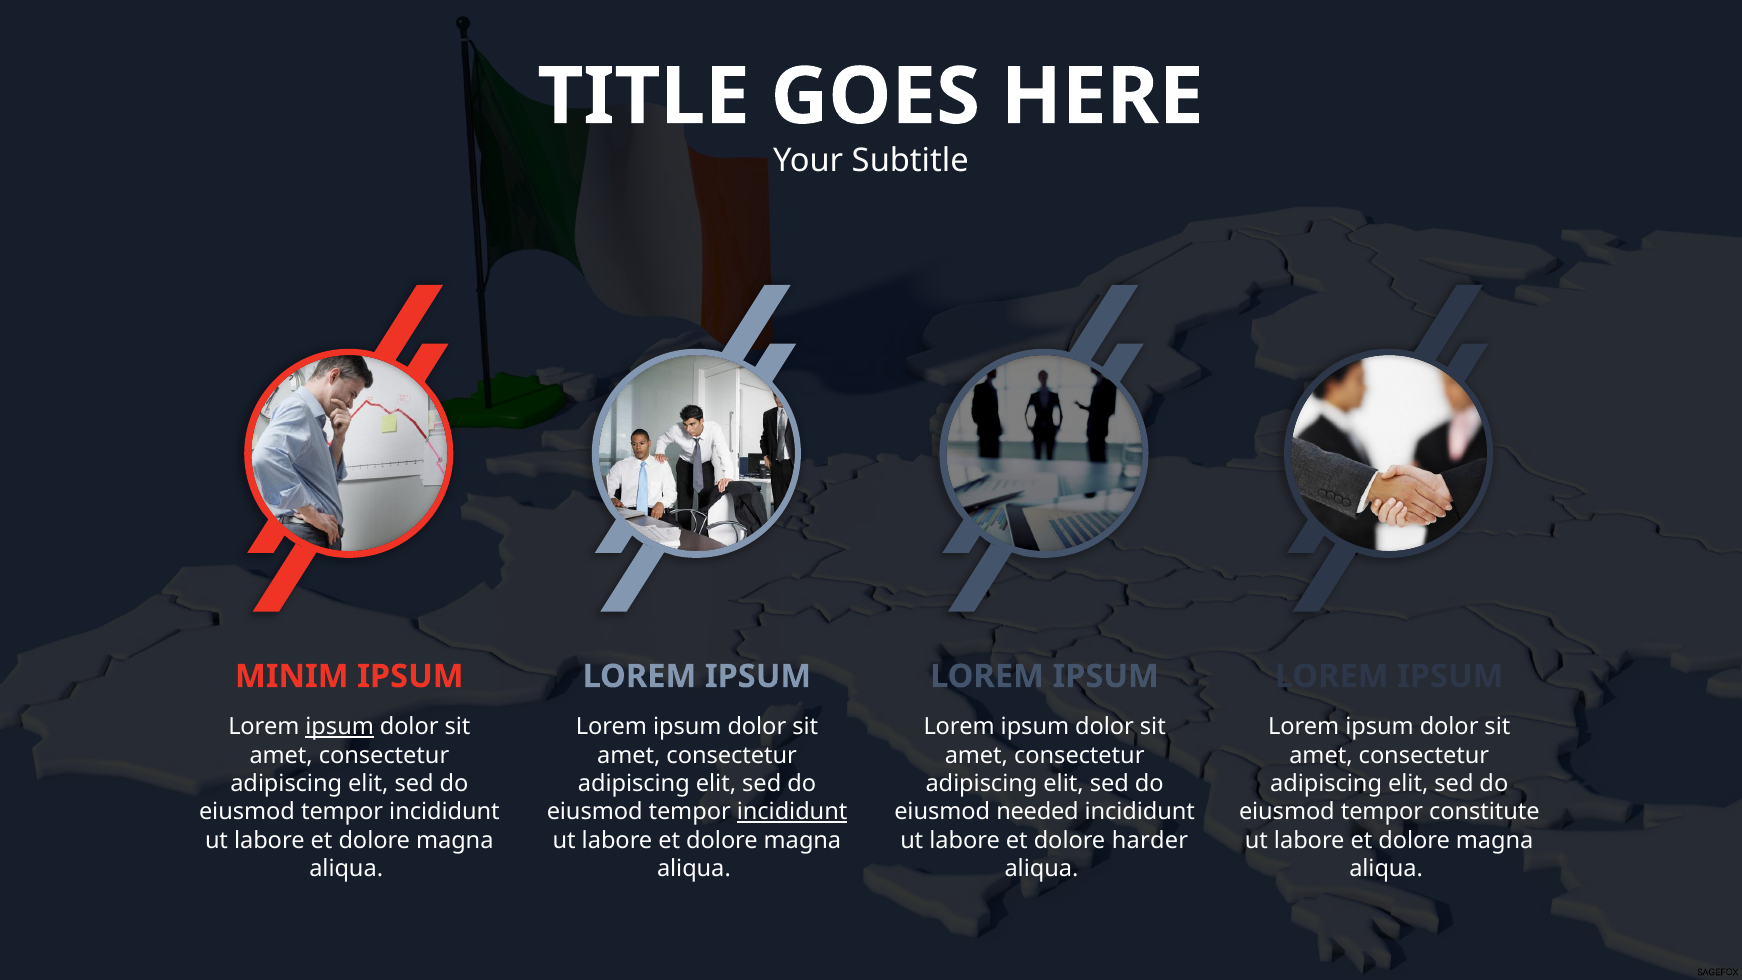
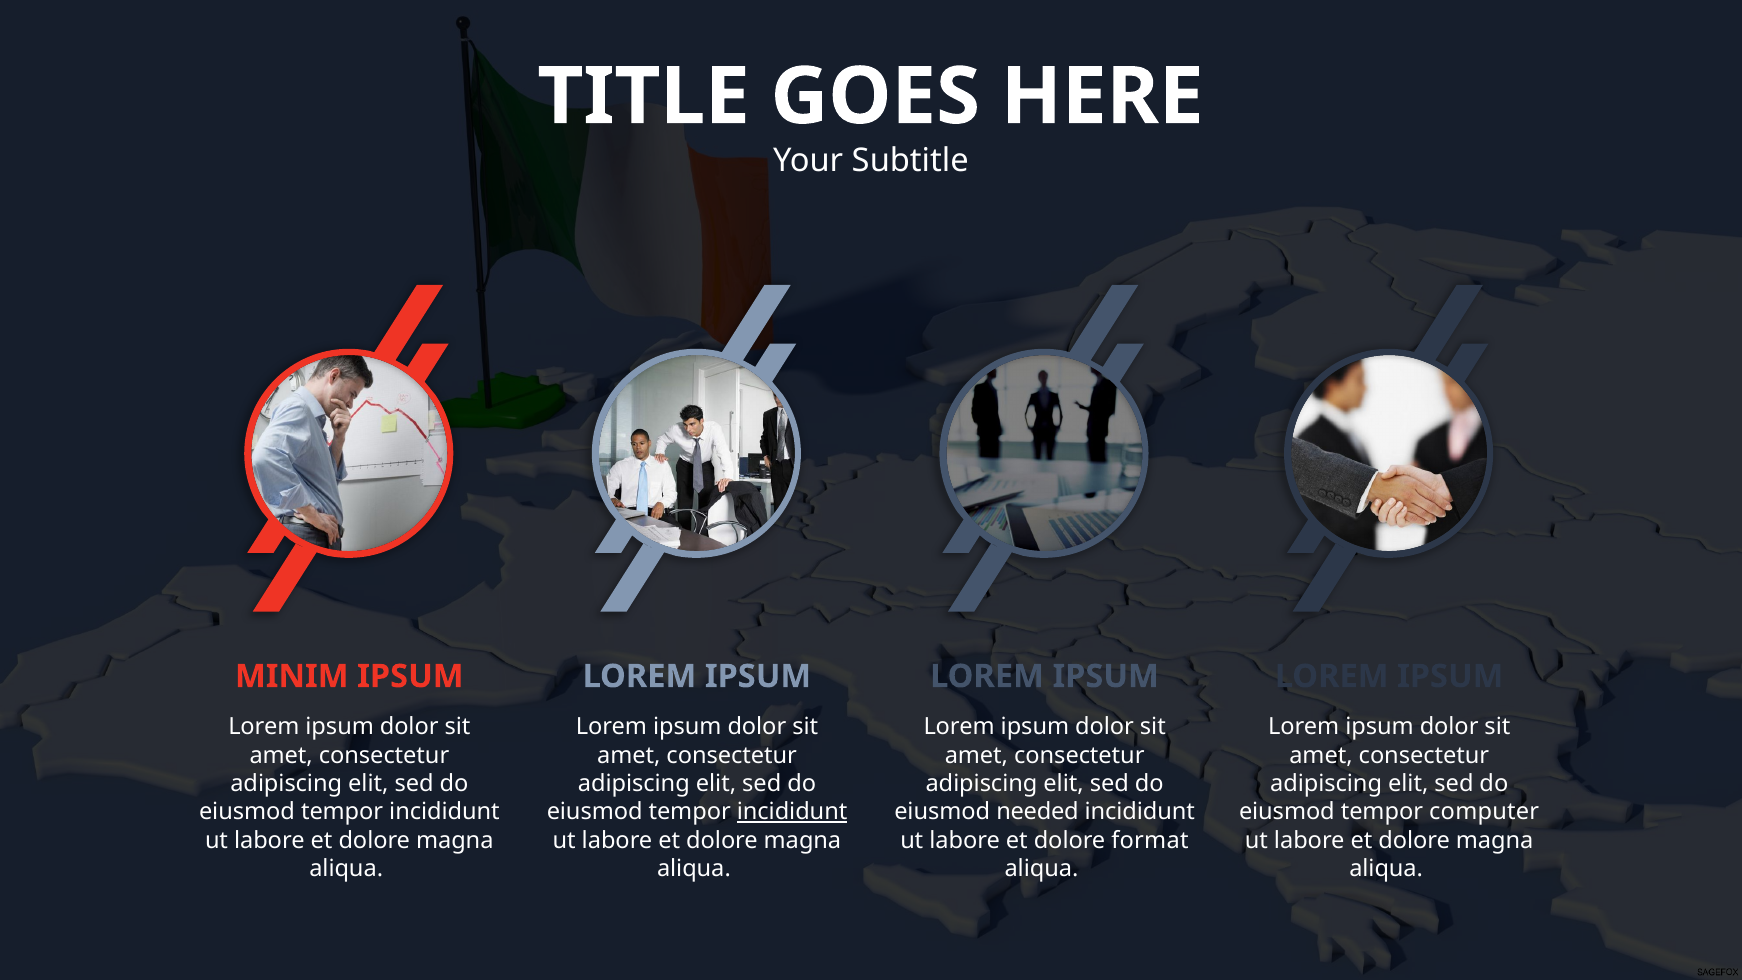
ipsum at (340, 727) underline: present -> none
constitute: constitute -> computer
harder: harder -> format
